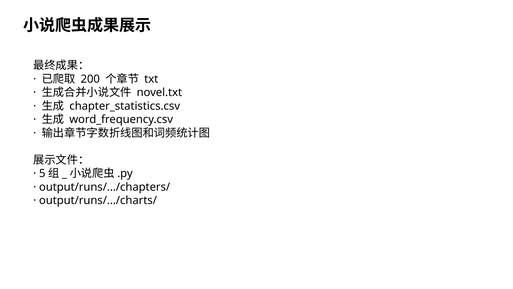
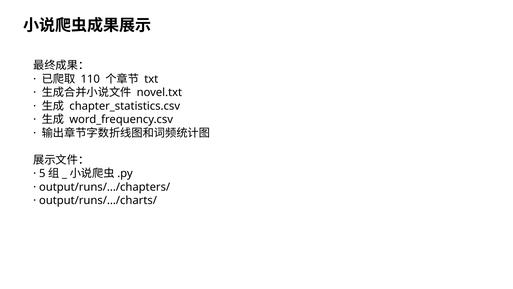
200: 200 -> 110
